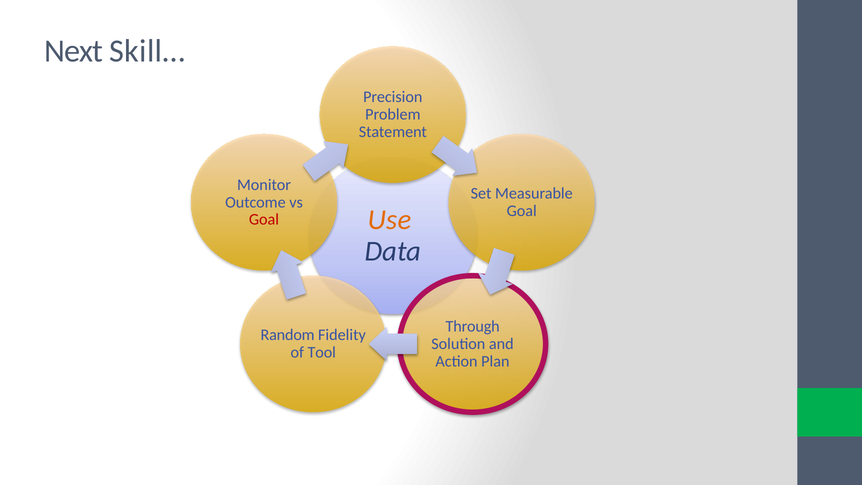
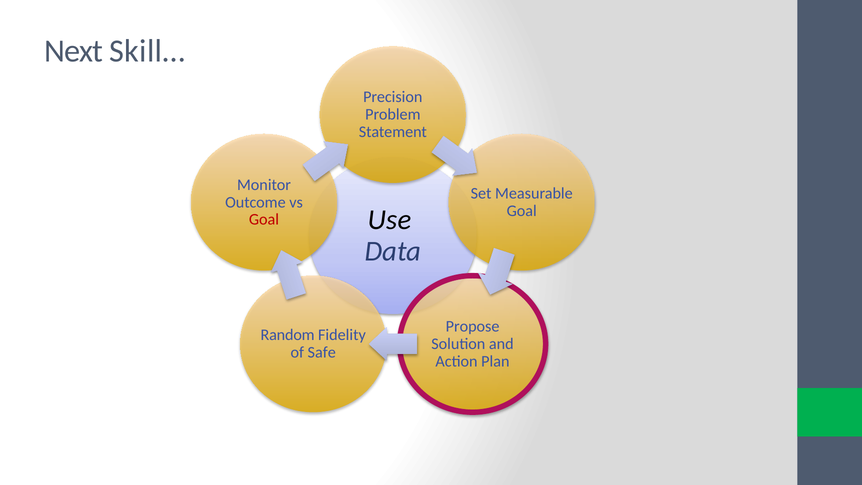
Use colour: orange -> black
Through: Through -> Propose
Tool: Tool -> Safe
